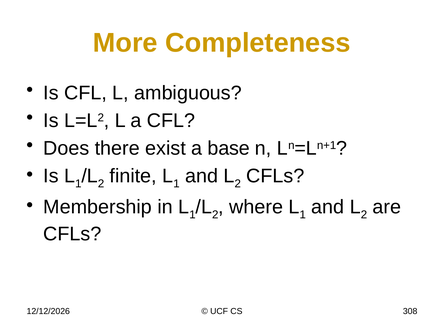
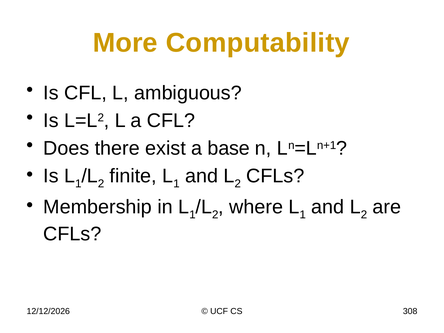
Completeness: Completeness -> Computability
